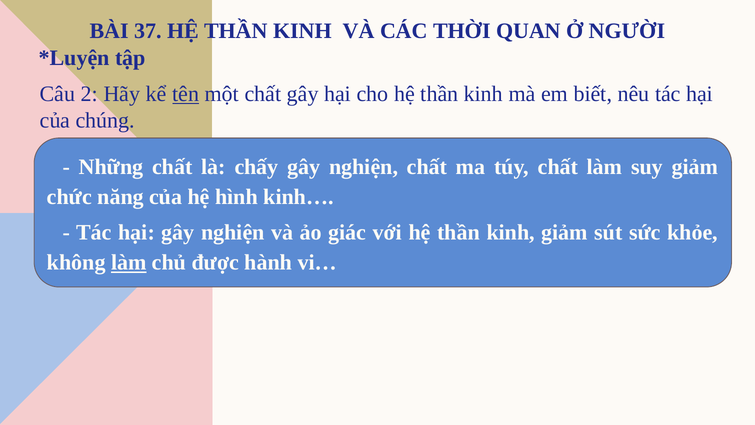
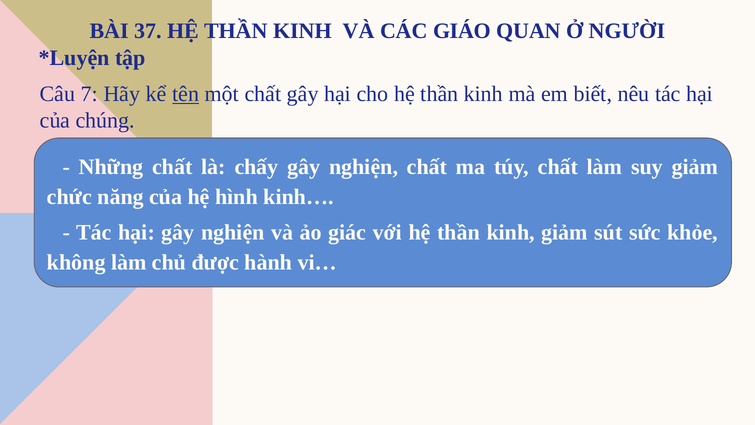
THỜI: THỜI -> GIÁO
2: 2 -> 7
làm at (129, 262) underline: present -> none
